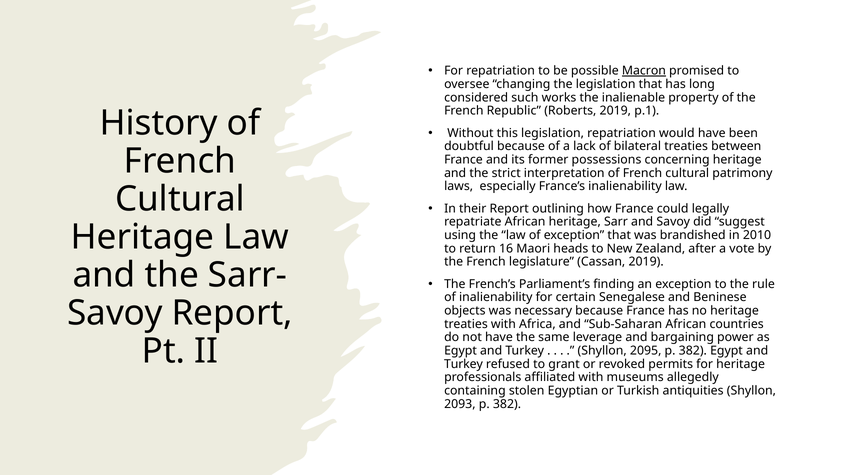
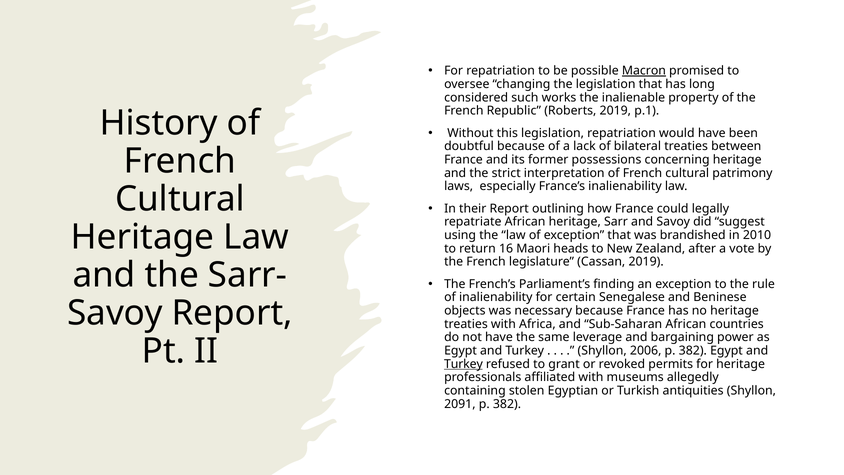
2095: 2095 -> 2006
Turkey at (463, 364) underline: none -> present
2093: 2093 -> 2091
